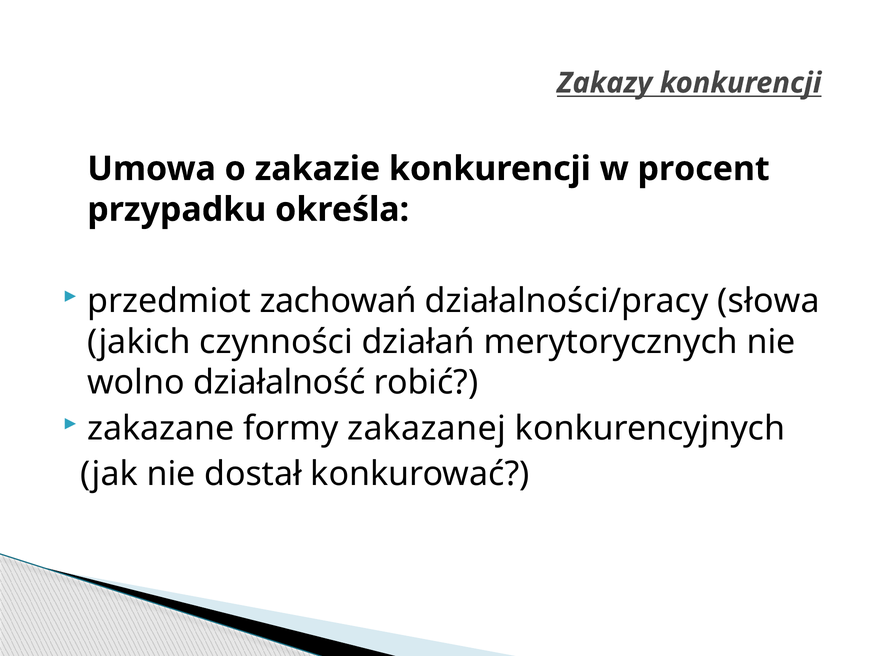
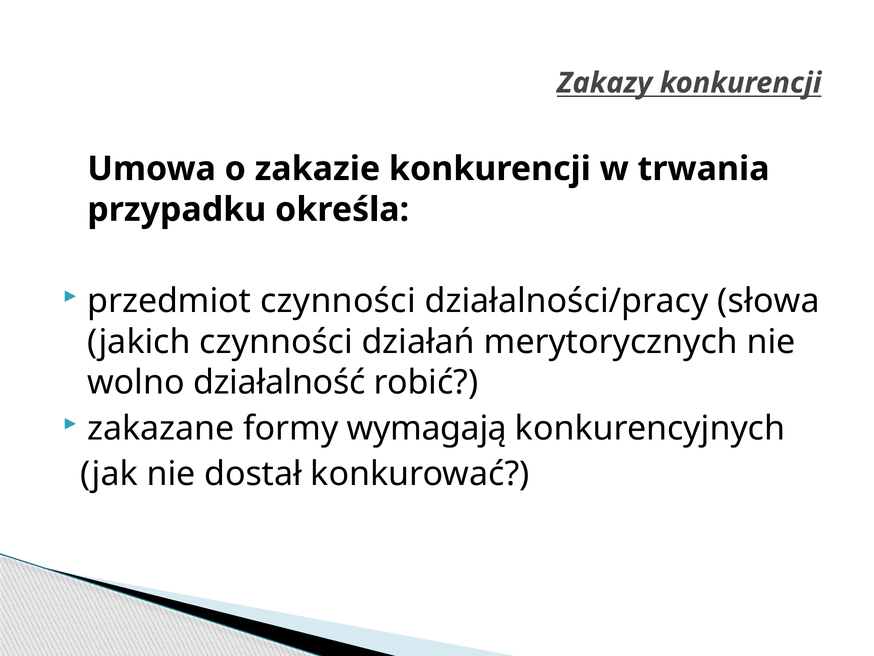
procent: procent -> trwania
przedmiot zachowań: zachowań -> czynności
zakazanej: zakazanej -> wymagają
